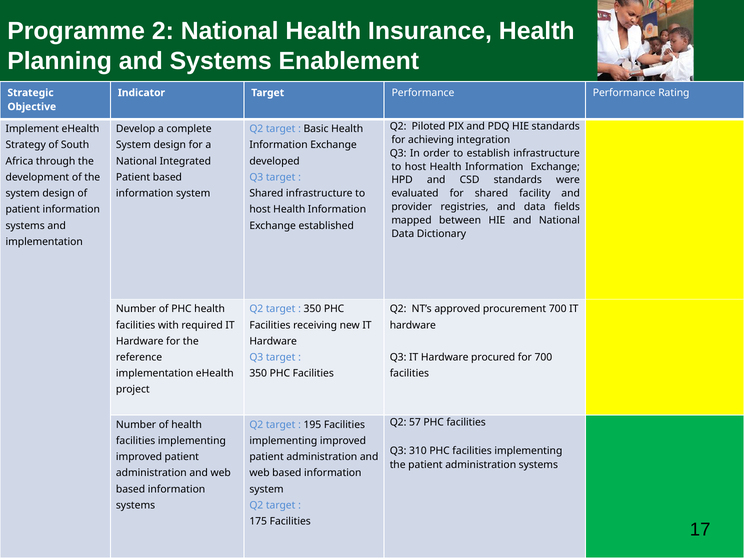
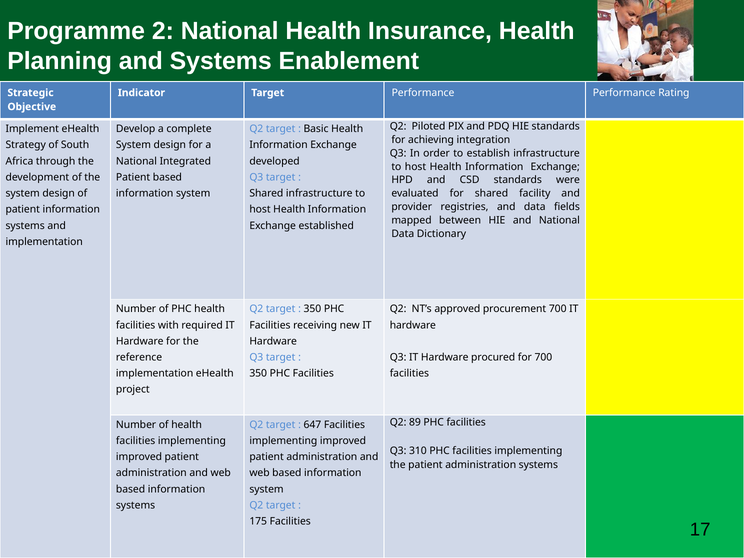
57: 57 -> 89
195: 195 -> 647
